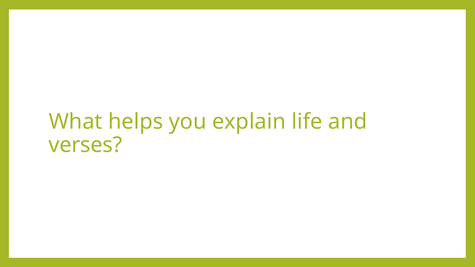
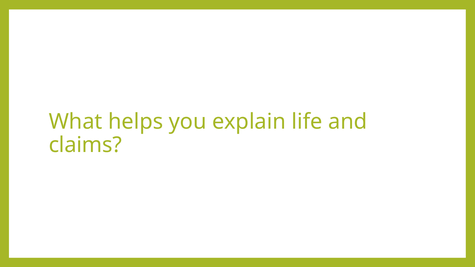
verses: verses -> claims
